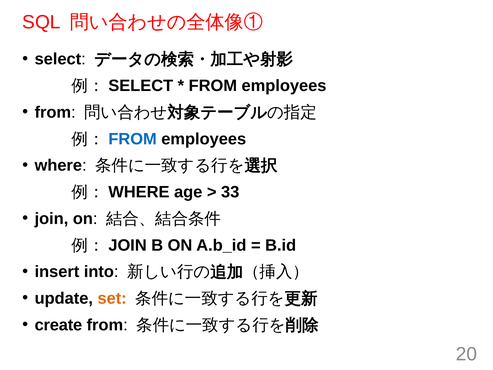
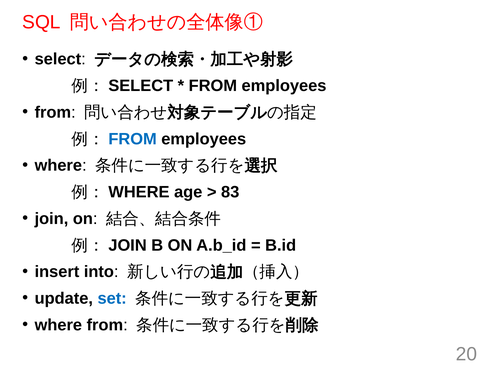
33: 33 -> 83
set colour: orange -> blue
create at (58, 325): create -> where
